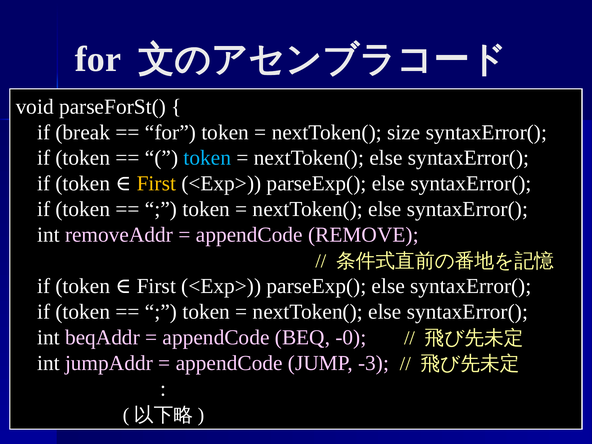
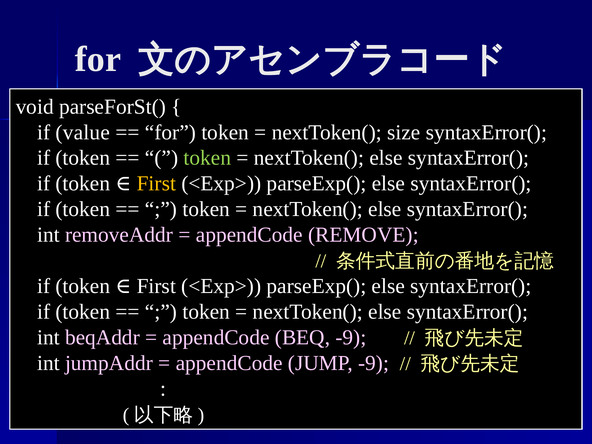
break: break -> value
token at (207, 158) colour: light blue -> light green
BEQ -0: -0 -> -9
JUMP -3: -3 -> -9
